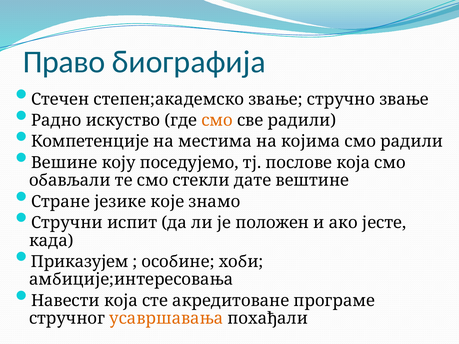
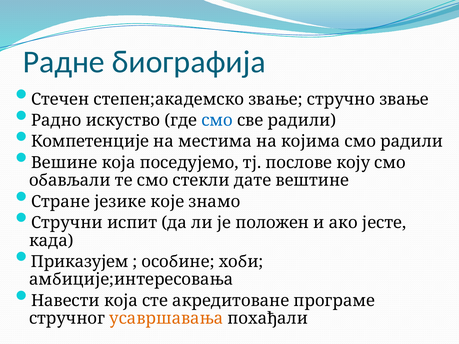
Право: Право -> Радне
смо at (217, 121) colour: orange -> blue
Вешине коју: коју -> која
послове која: која -> коју
